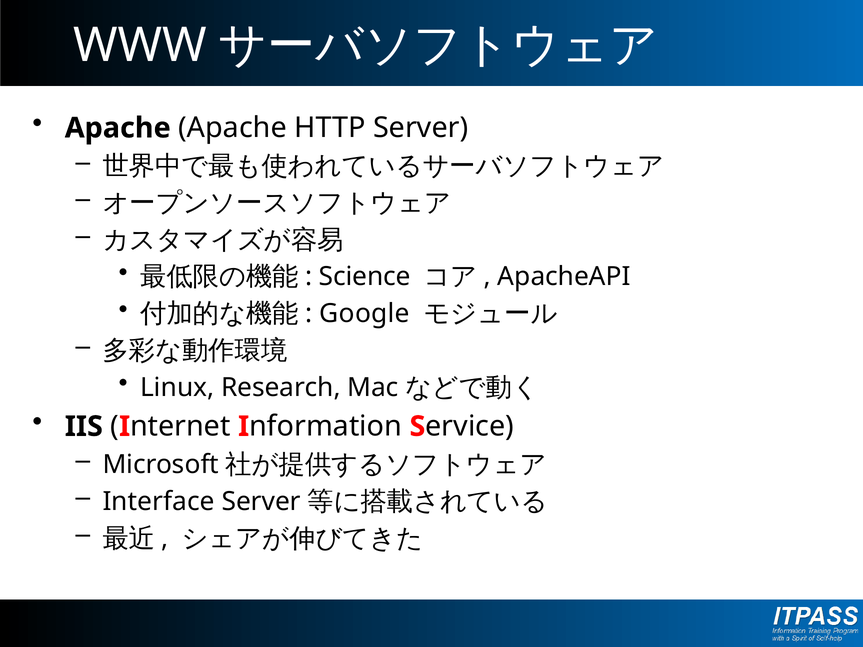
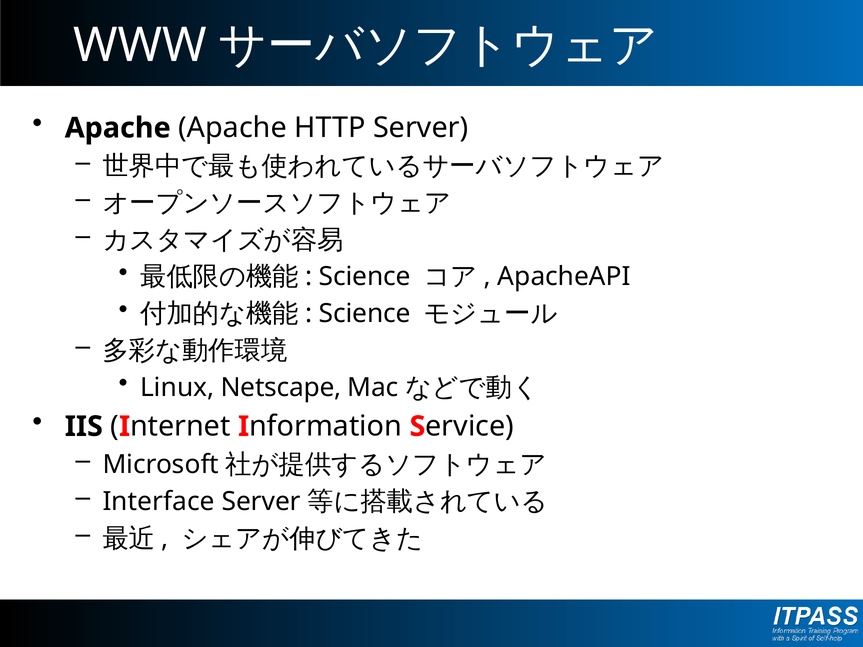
Google at (364, 314): Google -> Science
Research: Research -> Netscape
